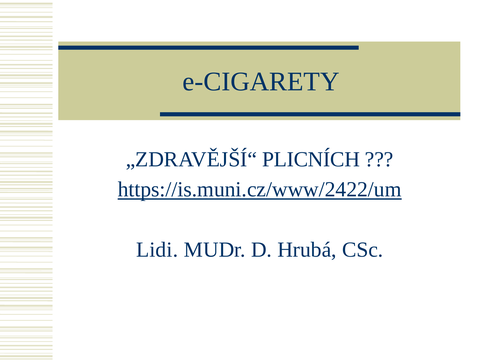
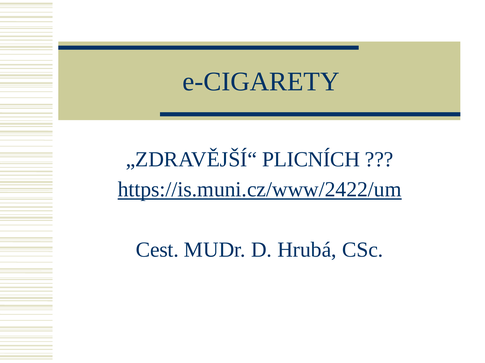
Lidi: Lidi -> Cest
